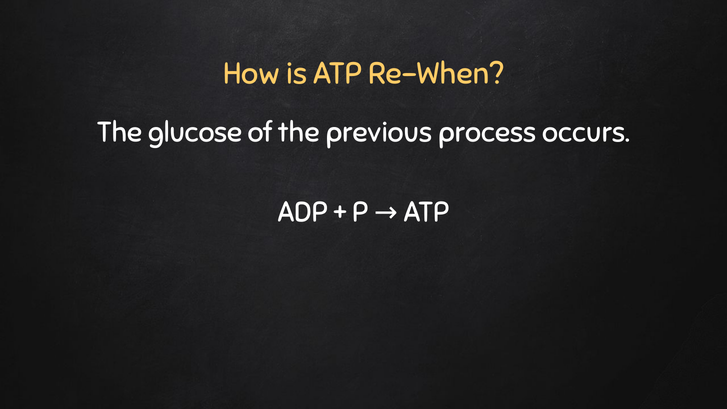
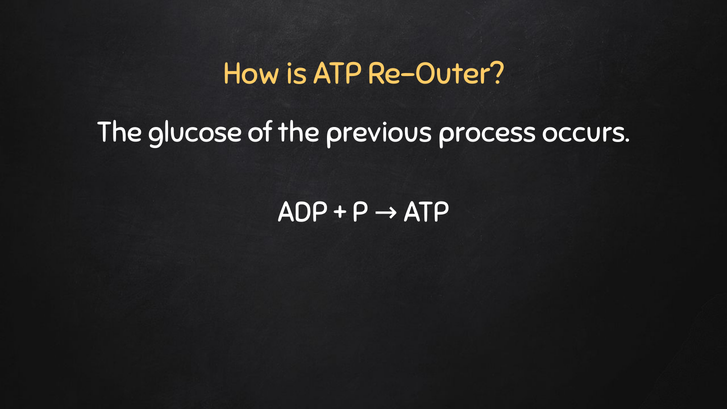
Re-When: Re-When -> Re-Outer
